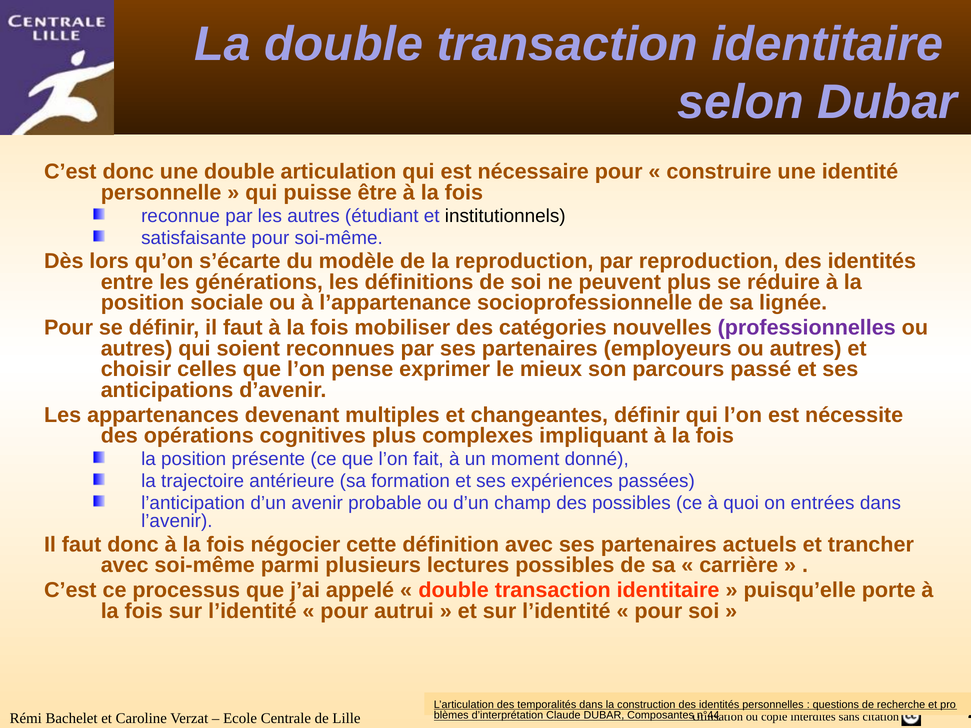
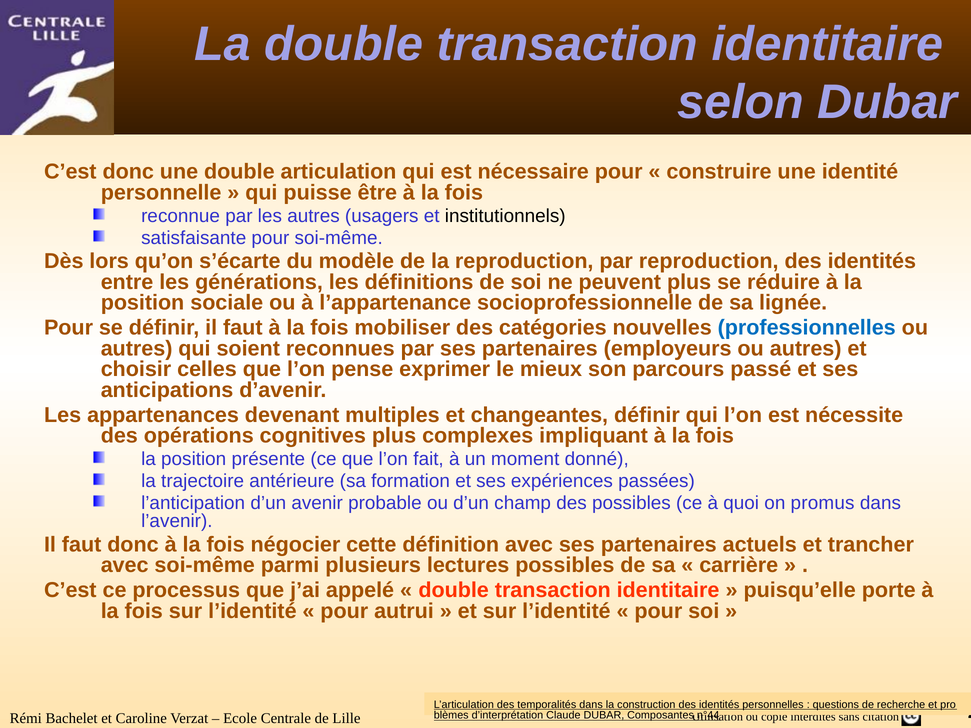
étudiant: étudiant -> usagers
professionnelles colour: purple -> blue
entrées: entrées -> promus
